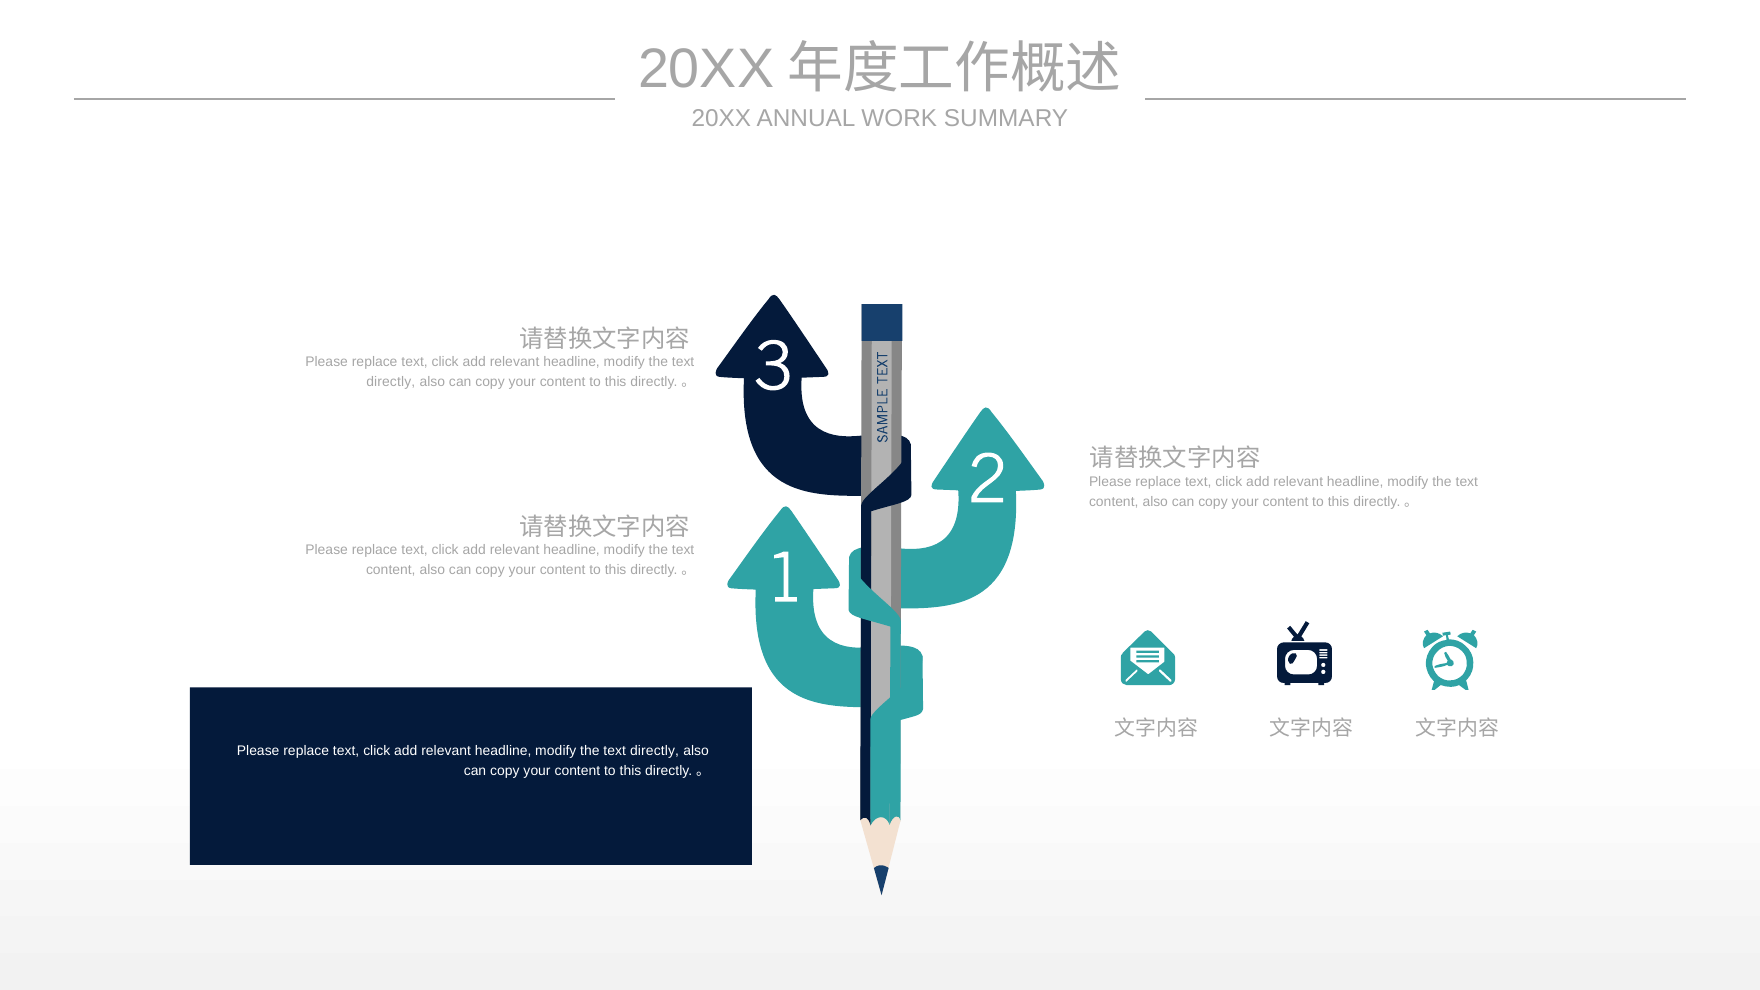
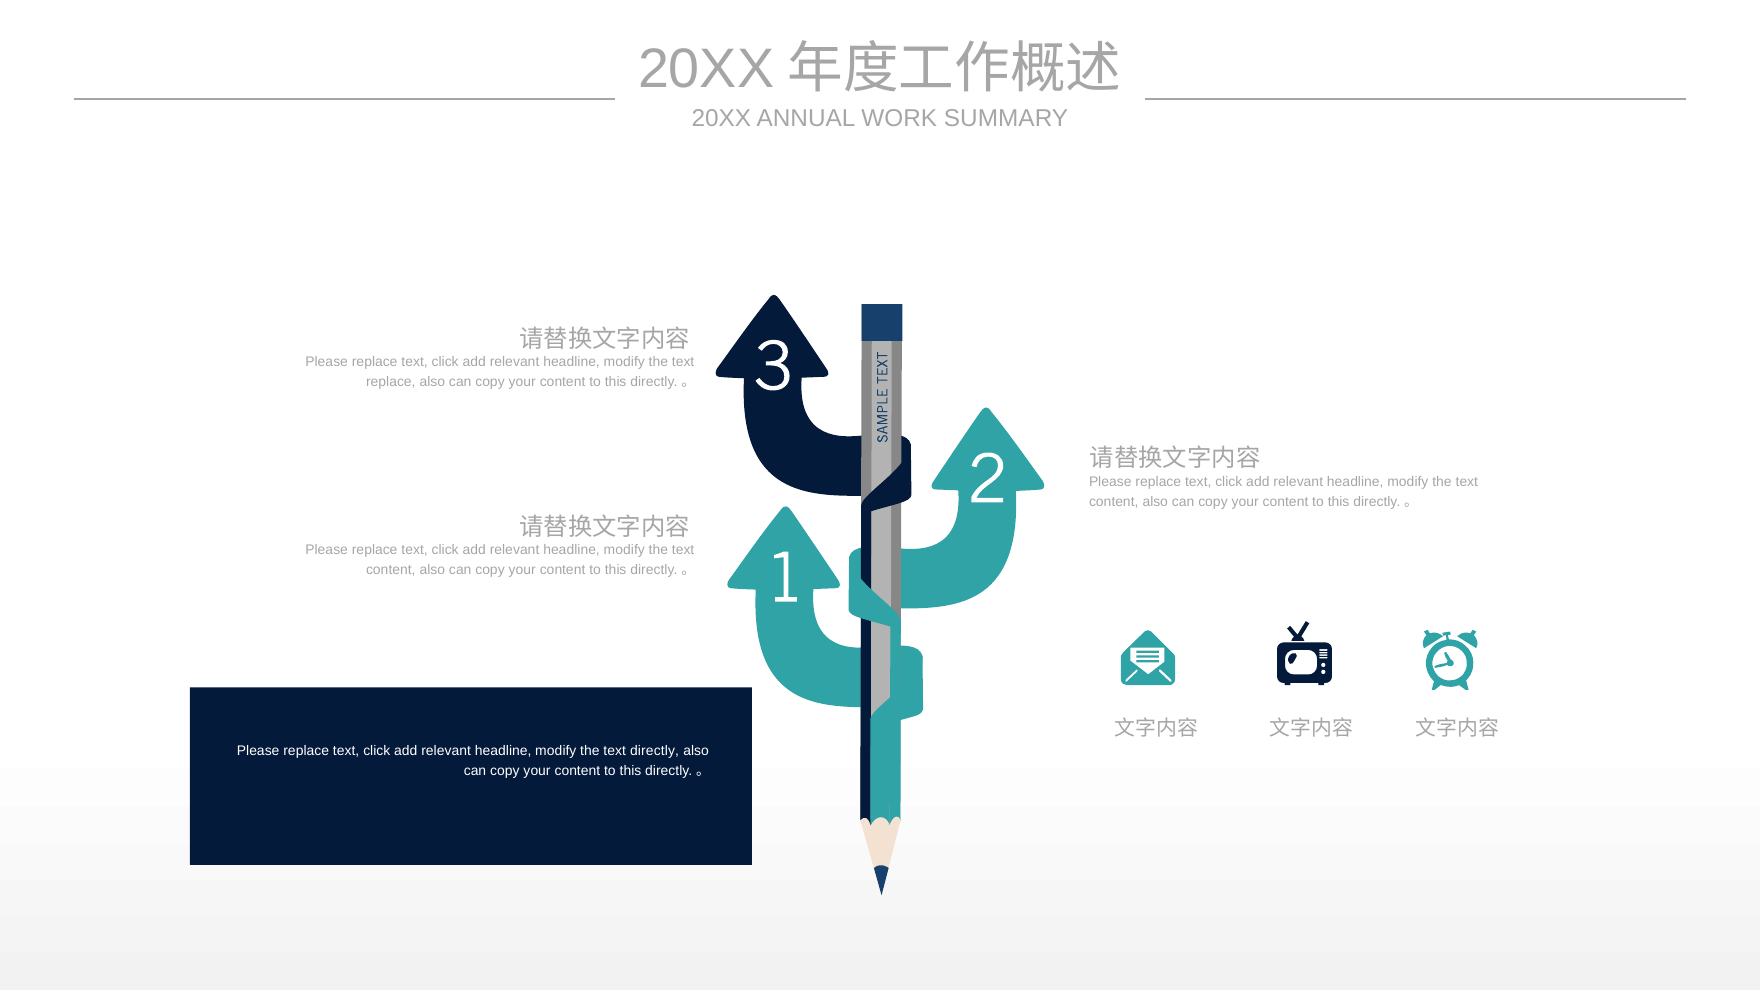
directly at (391, 382): directly -> replace
